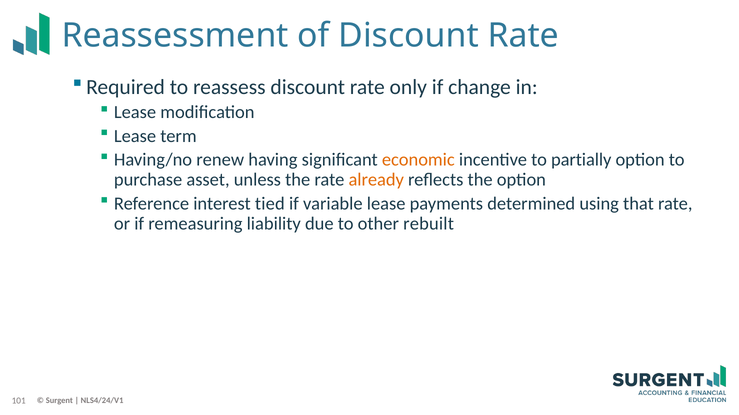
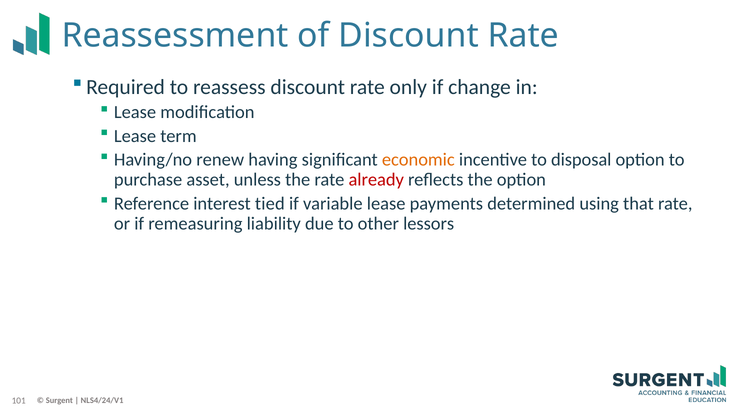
partially: partially -> disposal
already colour: orange -> red
rebuilt: rebuilt -> lessors
